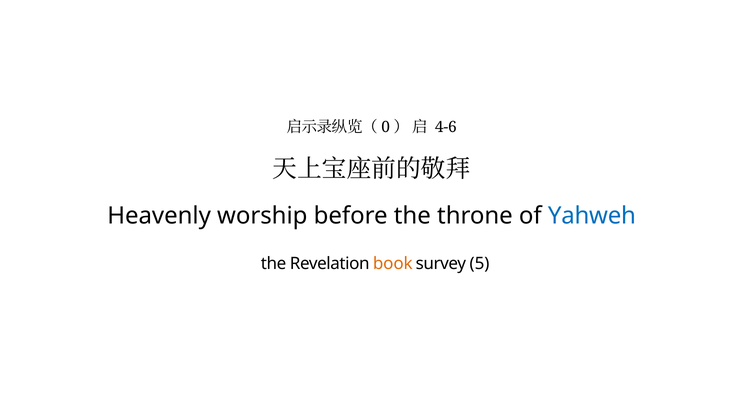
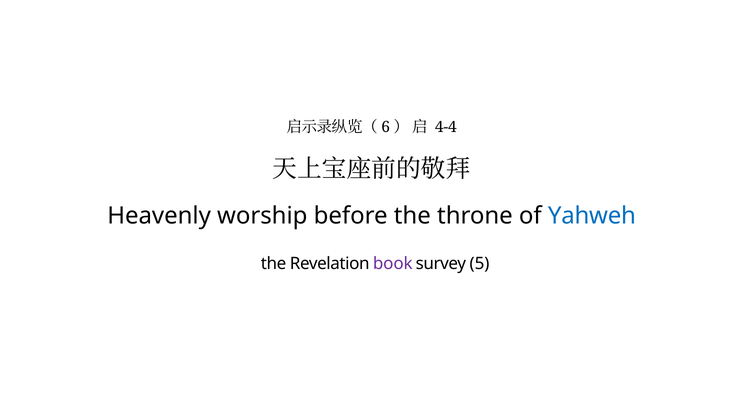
0: 0 -> 6
4-6: 4-6 -> 4-4
book colour: orange -> purple
